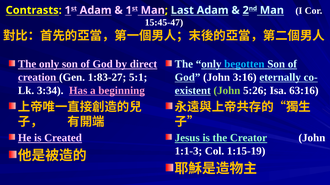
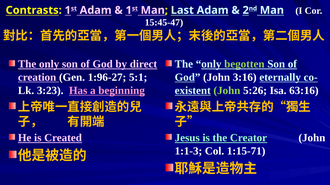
begotten colour: light blue -> light green
1:83-27: 1:83-27 -> 1:96-27
3:34: 3:34 -> 3:23
1:15-19: 1:15-19 -> 1:15-71
